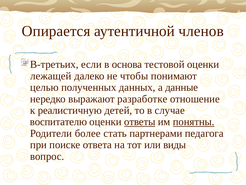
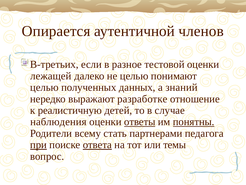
основа: основа -> разное
не чтобы: чтобы -> целью
данные: данные -> знаний
воспитателю: воспитателю -> наблюдения
более: более -> всему
при underline: none -> present
ответа underline: none -> present
виды: виды -> темы
